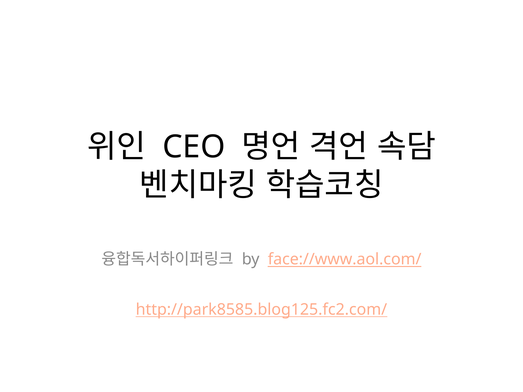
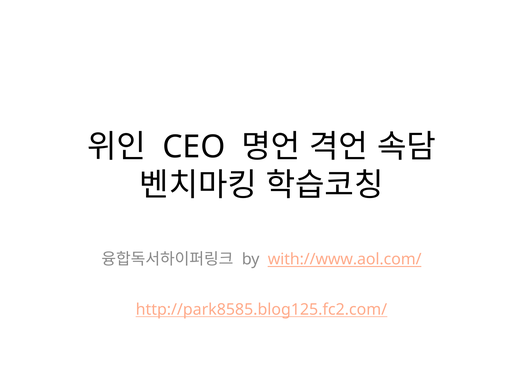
face://www.aol.com/: face://www.aol.com/ -> with://www.aol.com/
